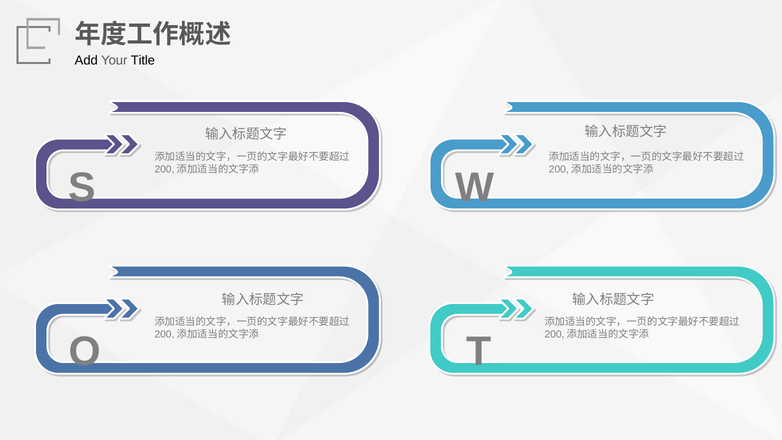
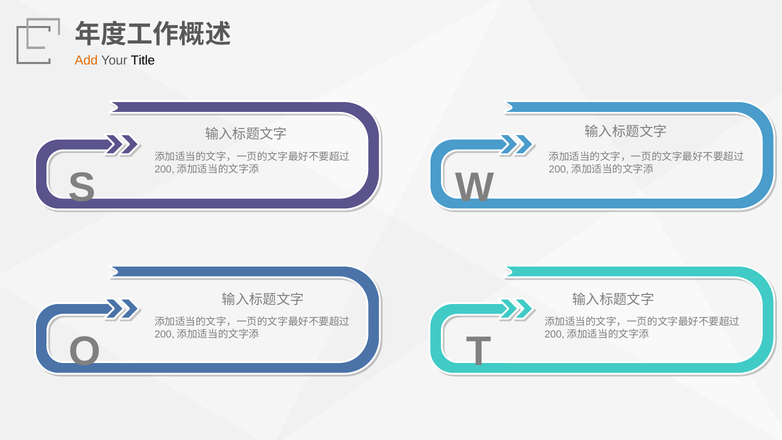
Add colour: black -> orange
